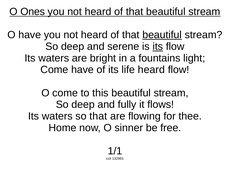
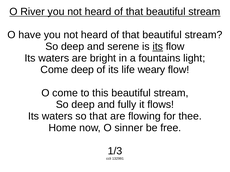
Ones: Ones -> River
beautiful at (162, 35) underline: present -> none
Come have: have -> deep
life heard: heard -> weary
1/1: 1/1 -> 1/3
